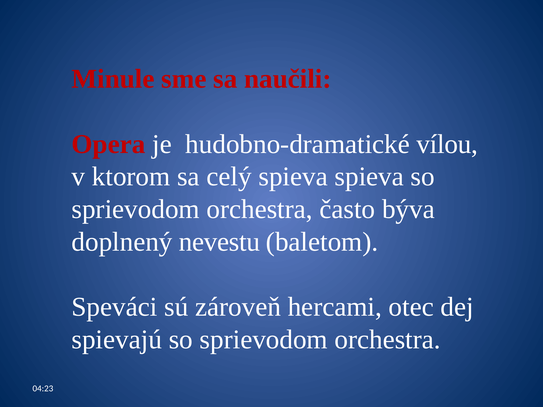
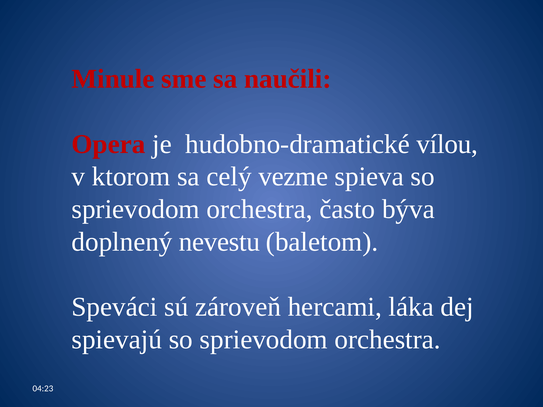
celý spieva: spieva -> vezme
otec: otec -> láka
